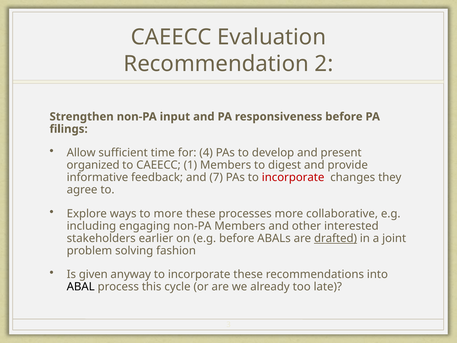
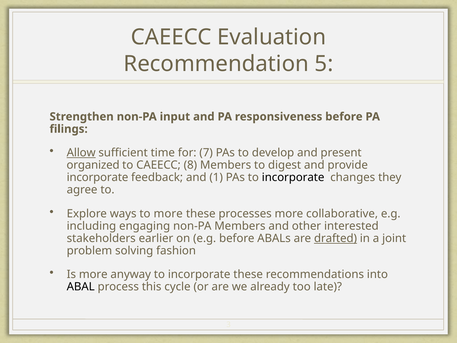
2: 2 -> 5
Allow underline: none -> present
4: 4 -> 7
1: 1 -> 8
informative at (97, 177): informative -> incorporate
7: 7 -> 1
incorporate at (293, 177) colour: red -> black
Is given: given -> more
